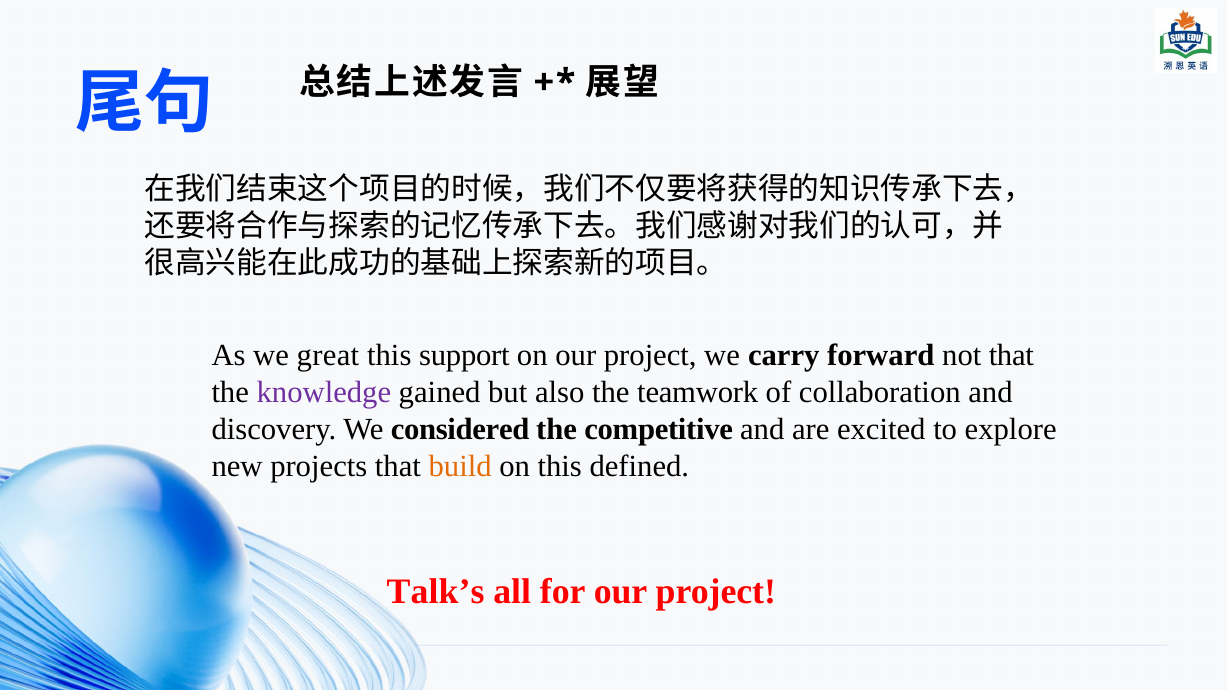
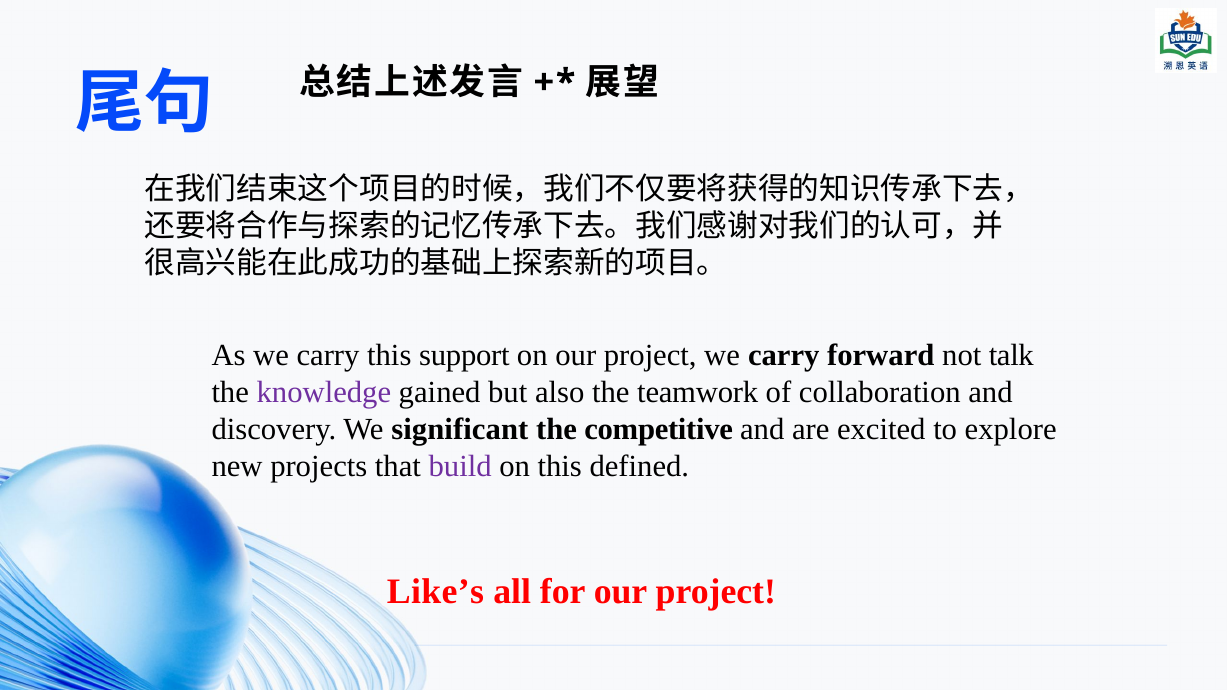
As we great: great -> carry
not that: that -> talk
considered: considered -> significant
build colour: orange -> purple
Talk’s: Talk’s -> Like’s
